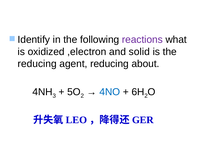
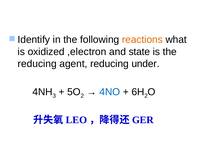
reactions colour: purple -> orange
solid: solid -> state
about: about -> under
